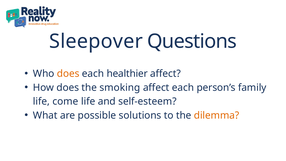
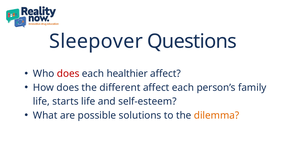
does at (68, 74) colour: orange -> red
smoking: smoking -> different
come: come -> starts
